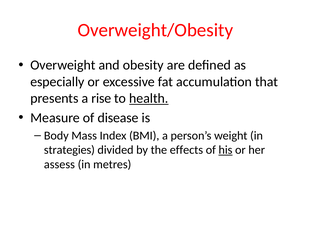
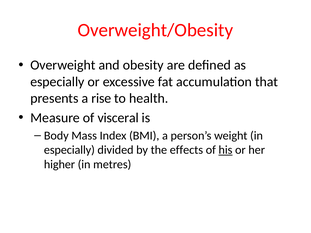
health underline: present -> none
disease: disease -> visceral
strategies at (69, 150): strategies -> especially
assess: assess -> higher
